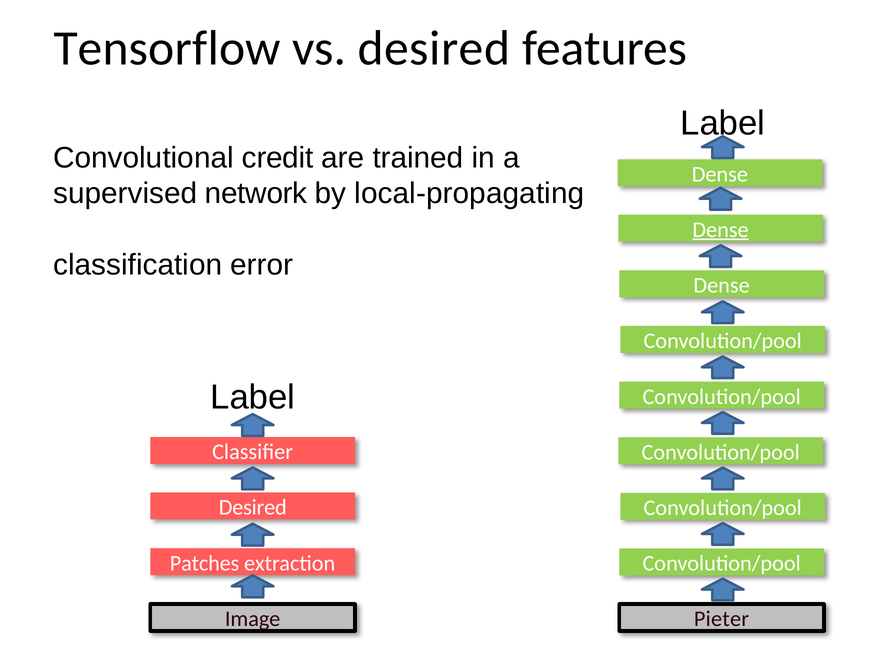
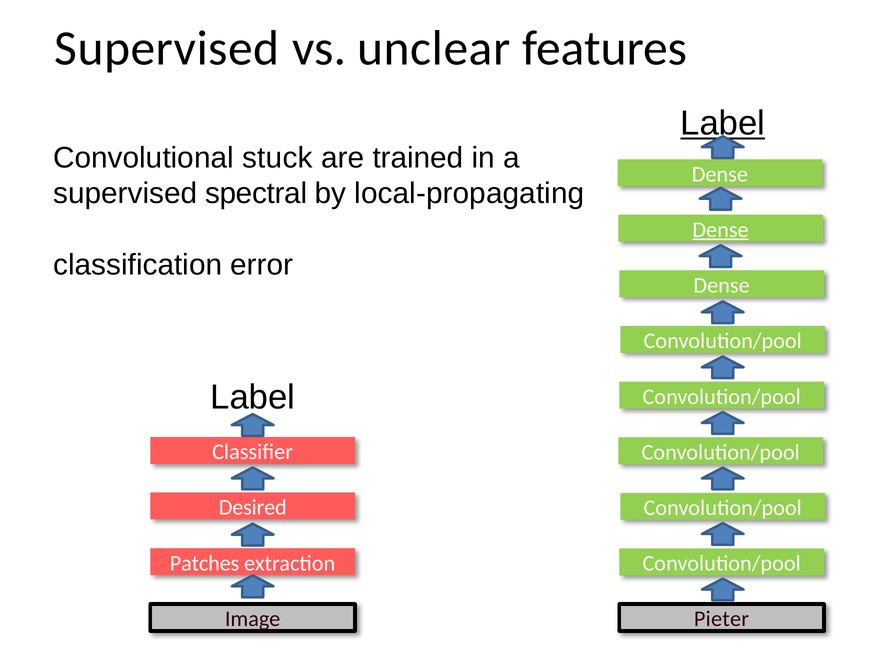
Tensorflow at (167, 48): Tensorflow -> Supervised
vs desired: desired -> unclear
Label at (723, 123) underline: none -> present
credit: credit -> stuck
network: network -> spectral
